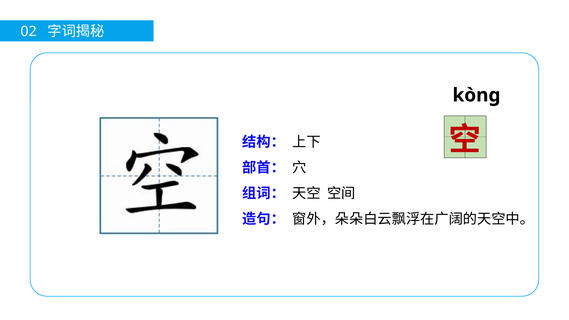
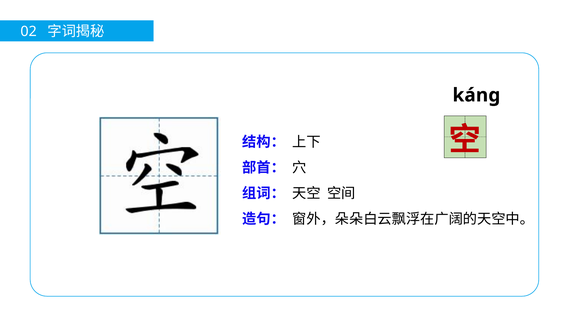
kònɡ: kònɡ -> kánɡ
